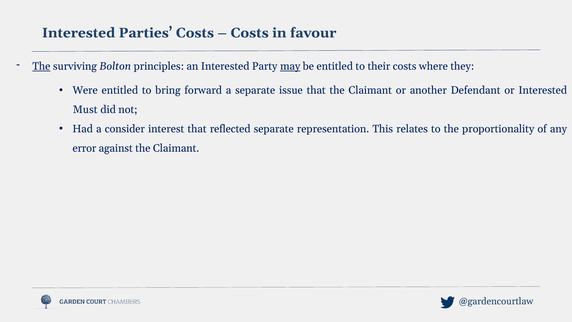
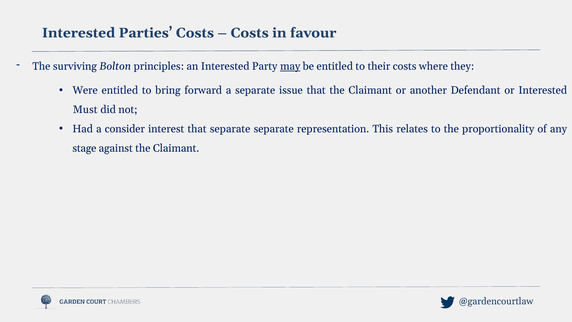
The at (41, 66) underline: present -> none
that reflected: reflected -> separate
error: error -> stage
